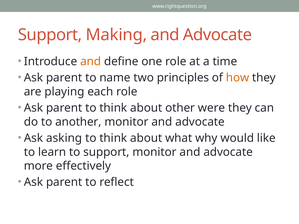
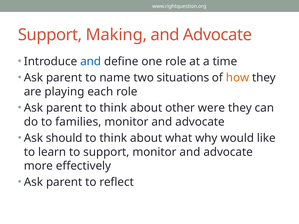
and at (91, 62) colour: orange -> blue
principles: principles -> situations
another: another -> families
asking: asking -> should
